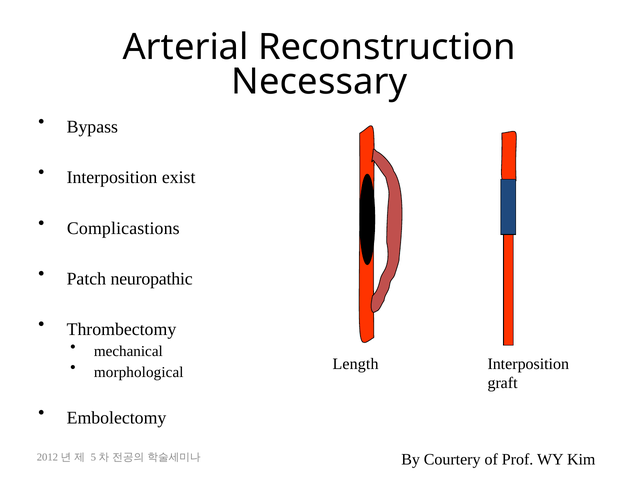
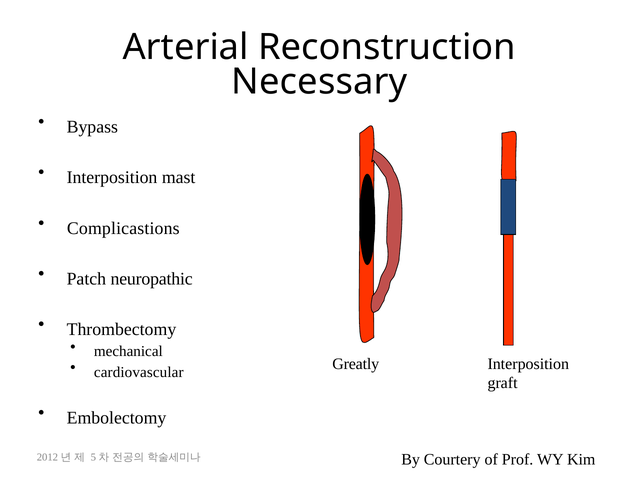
exist: exist -> mast
Length: Length -> Greatly
morphological: morphological -> cardiovascular
